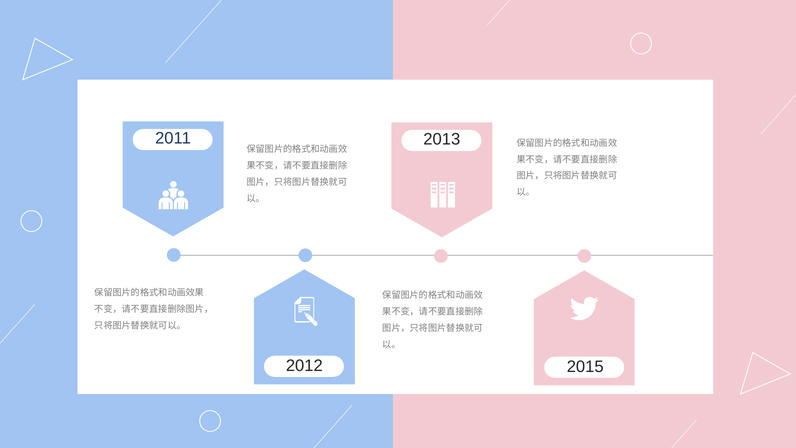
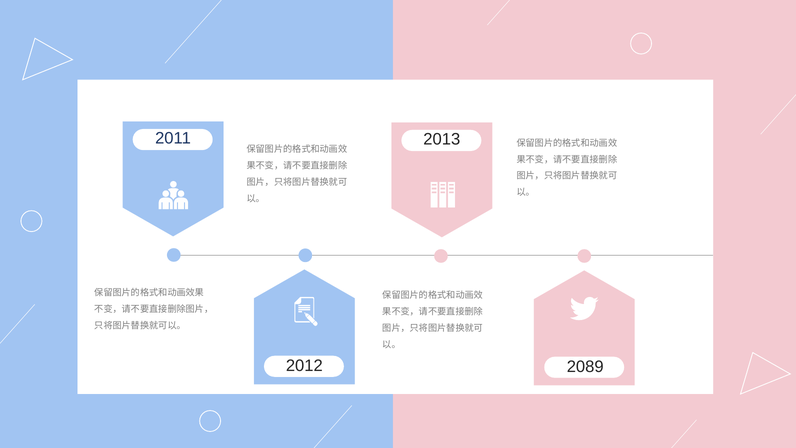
2015: 2015 -> 2089
